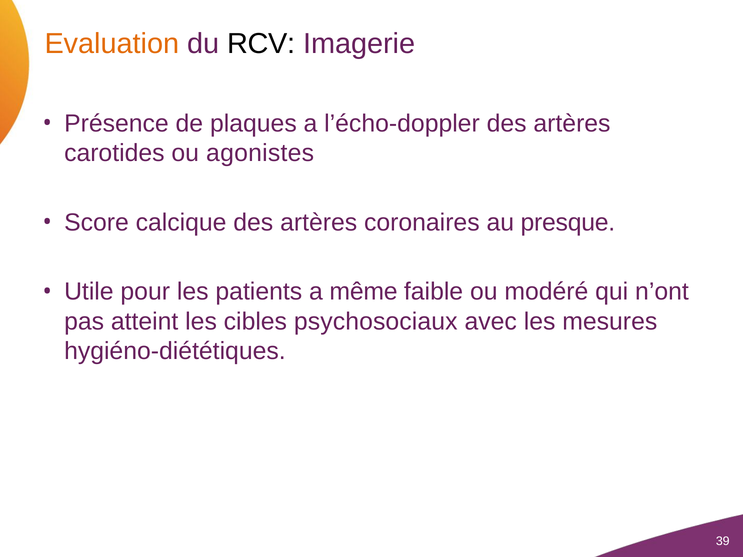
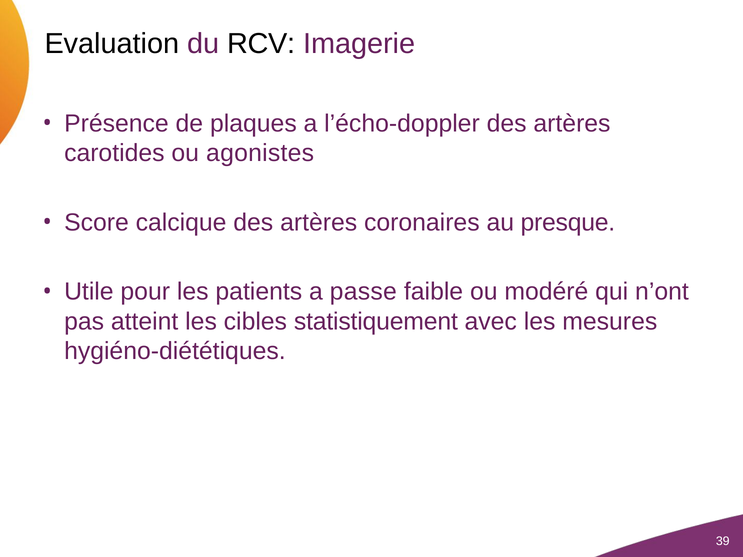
Evaluation colour: orange -> black
même: même -> passe
psychosociaux: psychosociaux -> statistiquement
